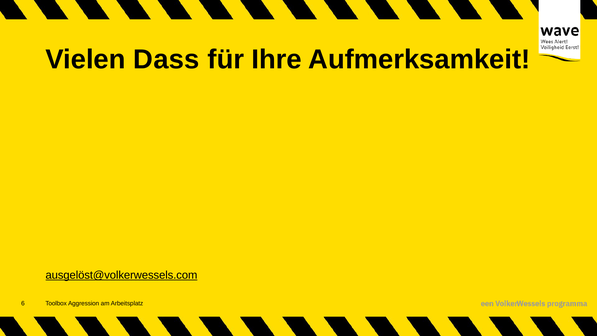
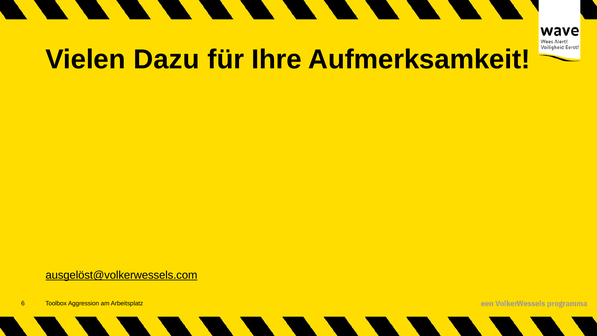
Dass: Dass -> Dazu
